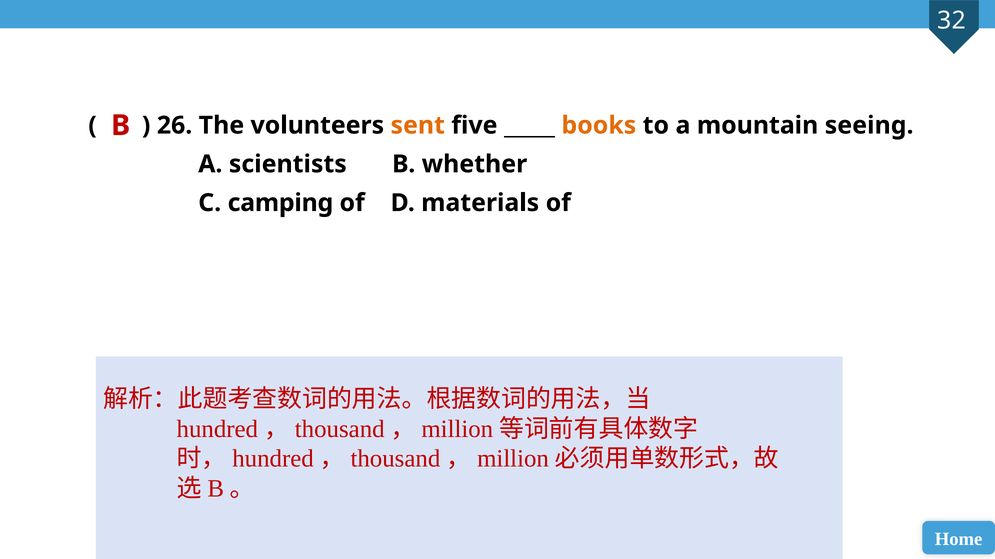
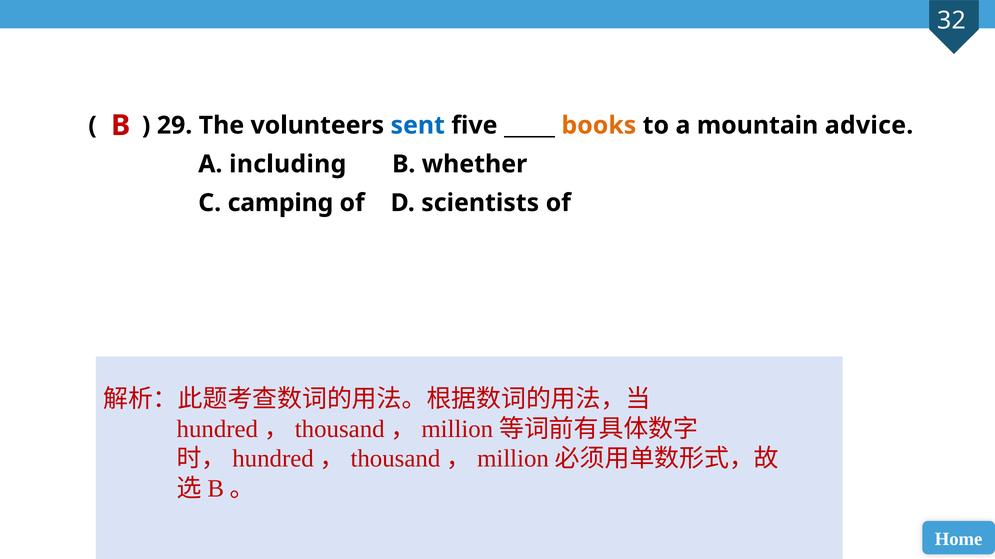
26: 26 -> 29
sent colour: orange -> blue
seeing: seeing -> advice
scientists: scientists -> including
materials: materials -> scientists
